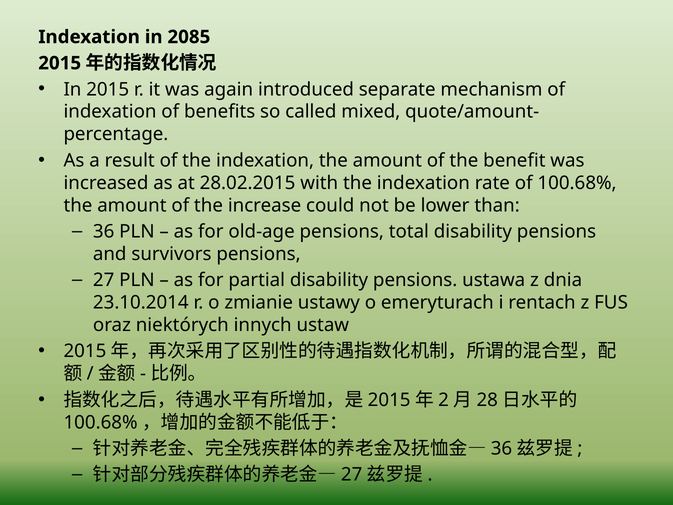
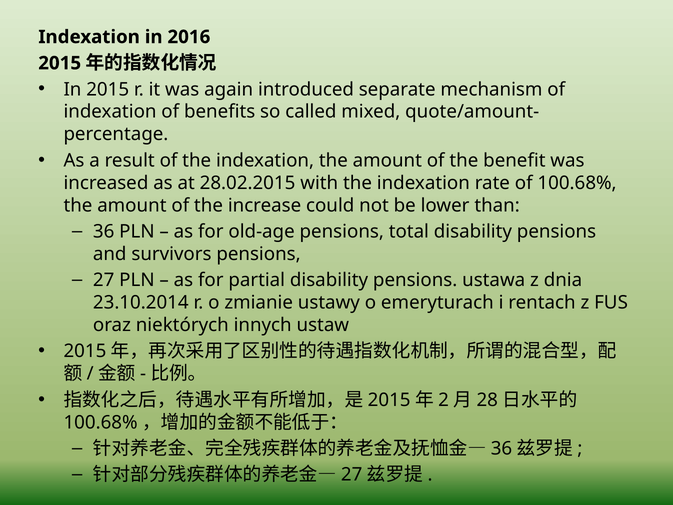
2085: 2085 -> 2016
